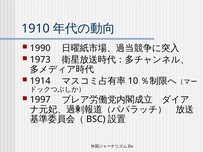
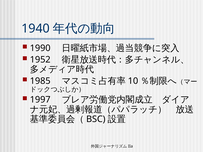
1910: 1910 -> 1940
1973: 1973 -> 1952
1914: 1914 -> 1985
